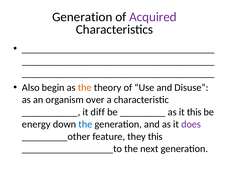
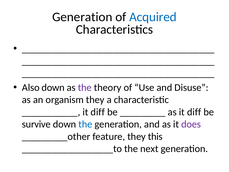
Acquired colour: purple -> blue
Also begin: begin -> down
the at (85, 87) colour: orange -> purple
organism over: over -> they
as it this: this -> diff
energy: energy -> survive
